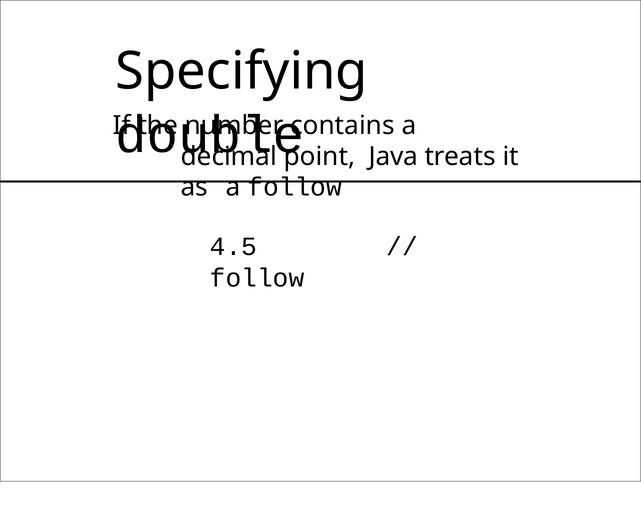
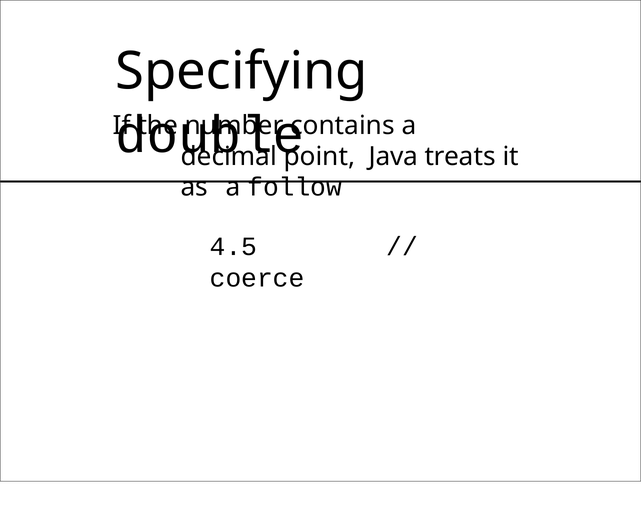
follow at (257, 278): follow -> coerce
